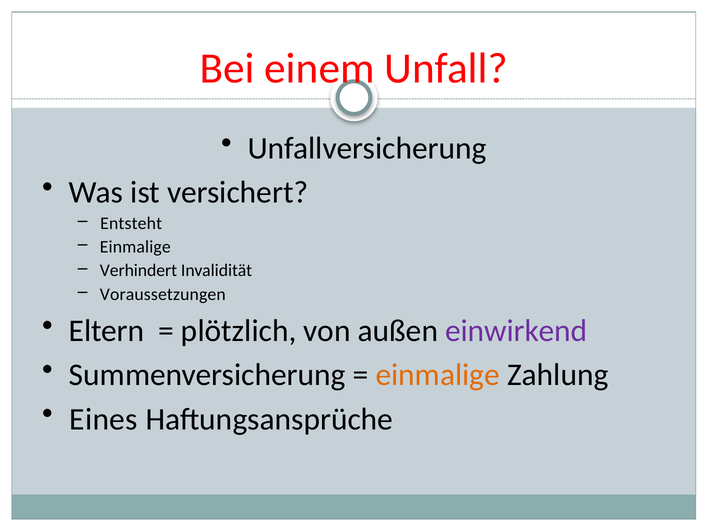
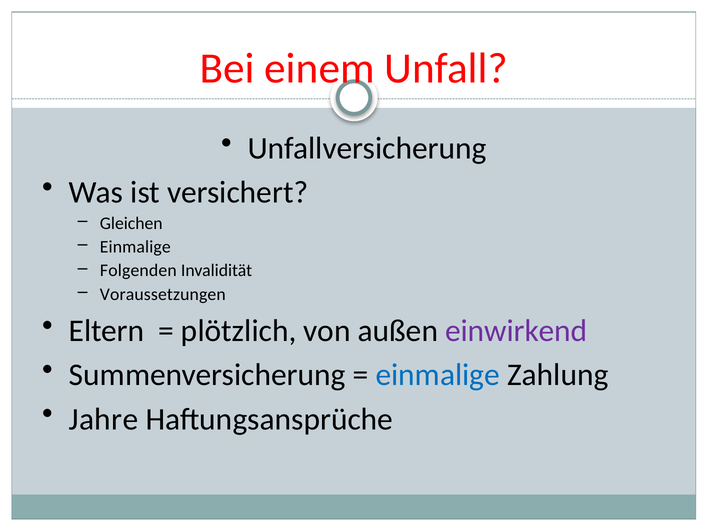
Entsteht: Entsteht -> Gleichen
Verhindert: Verhindert -> Folgenden
einmalige at (438, 375) colour: orange -> blue
Eines: Eines -> Jahre
